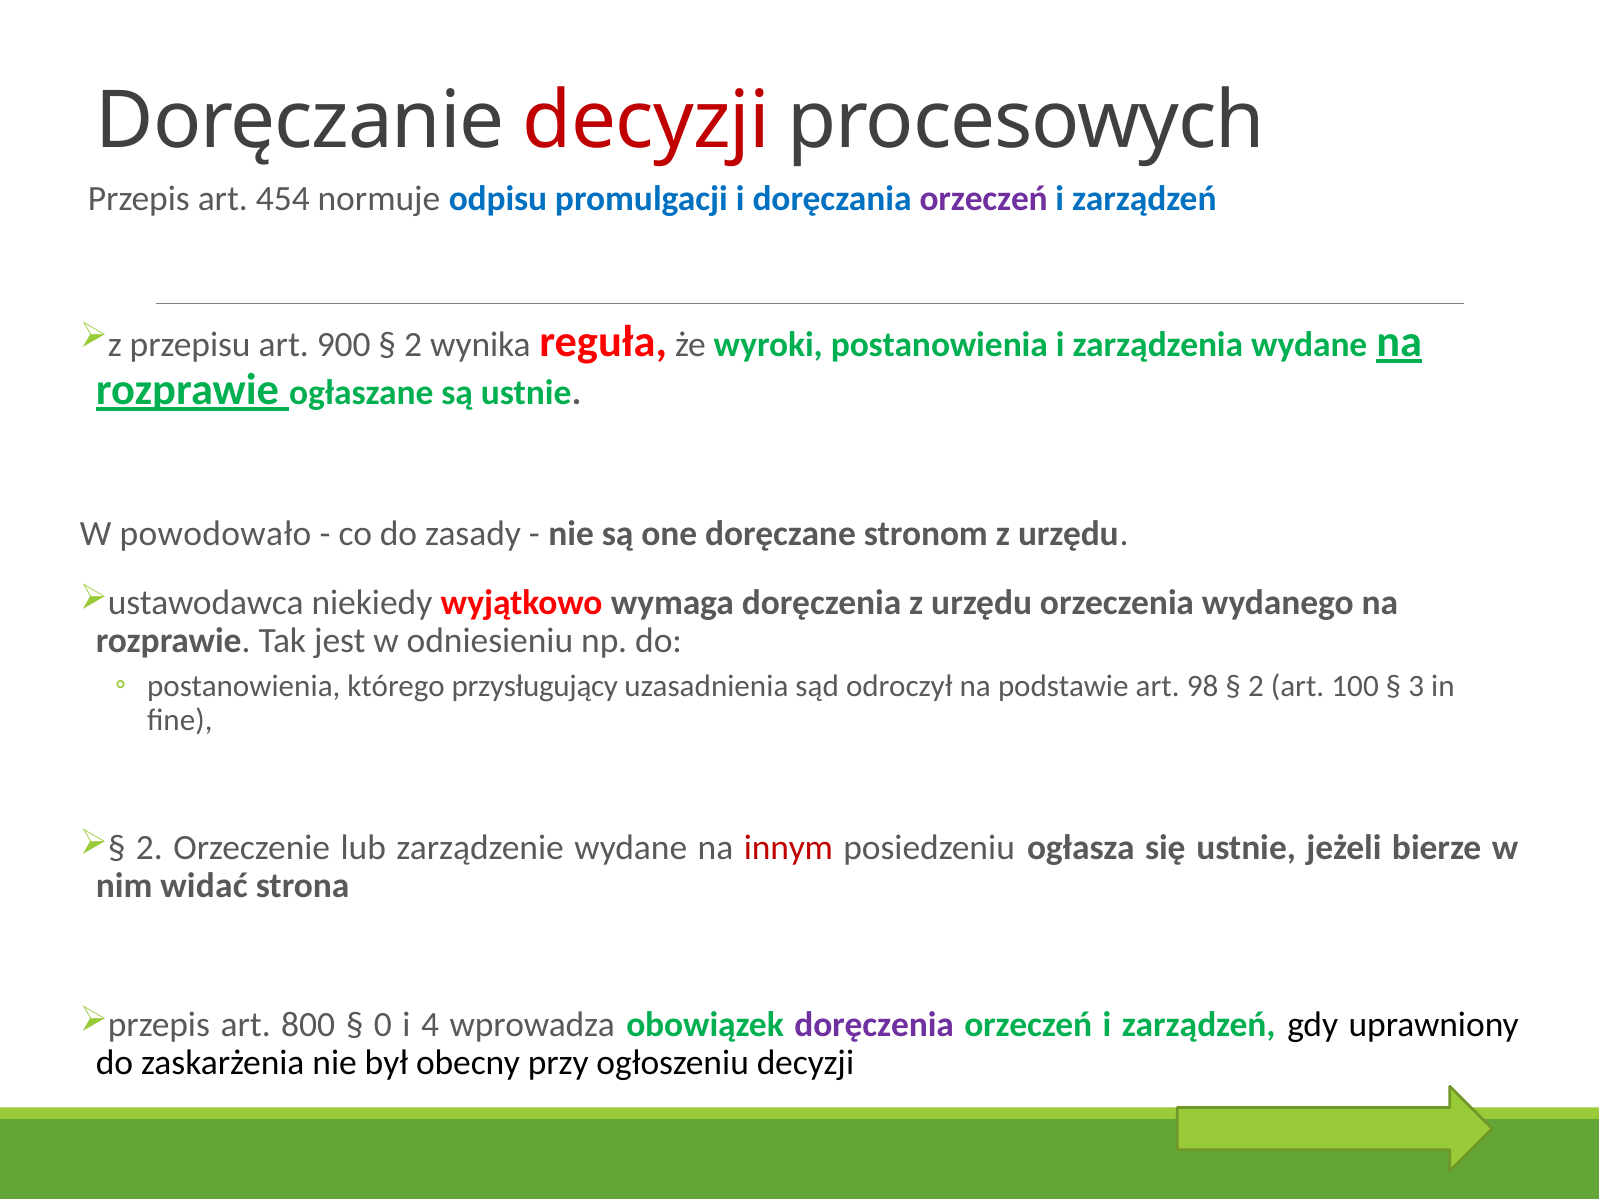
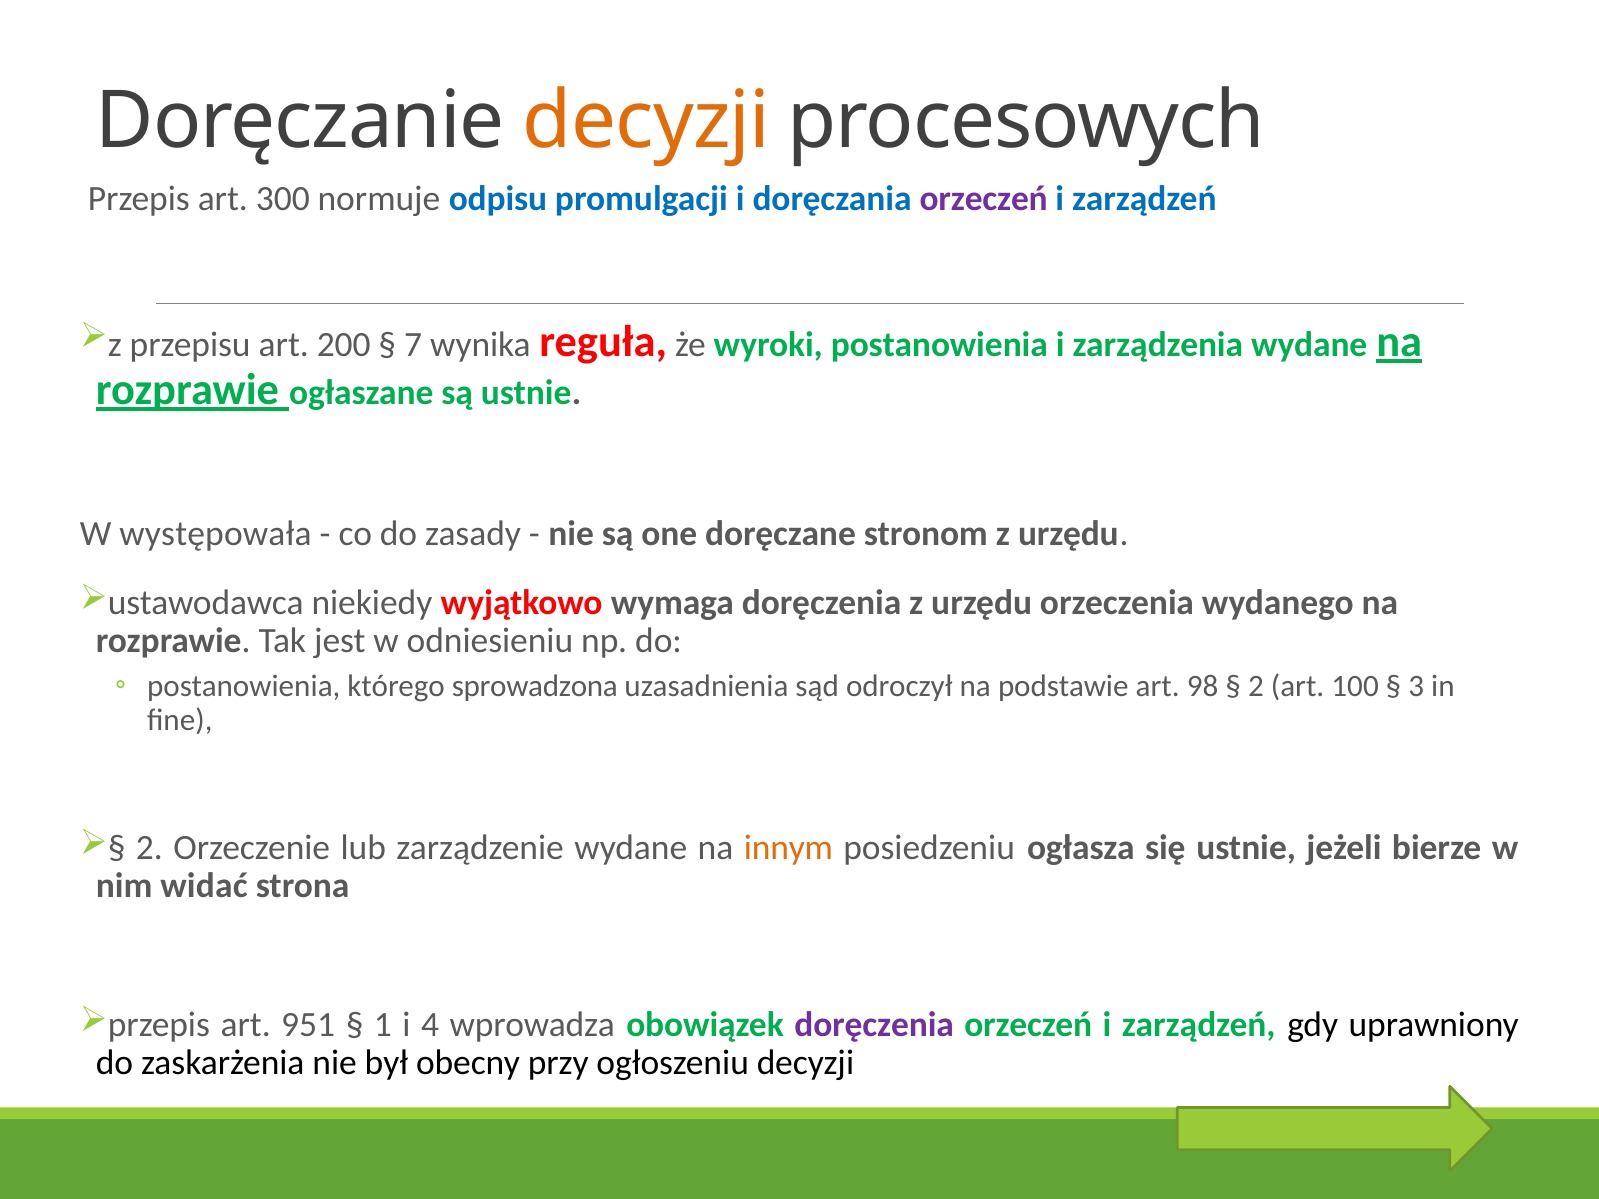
decyzji at (647, 121) colour: red -> orange
454: 454 -> 300
900: 900 -> 200
2 at (413, 345): 2 -> 7
powodowało: powodowało -> występowała
przysługujący: przysługujący -> sprowadzona
innym colour: red -> orange
800: 800 -> 951
0: 0 -> 1
